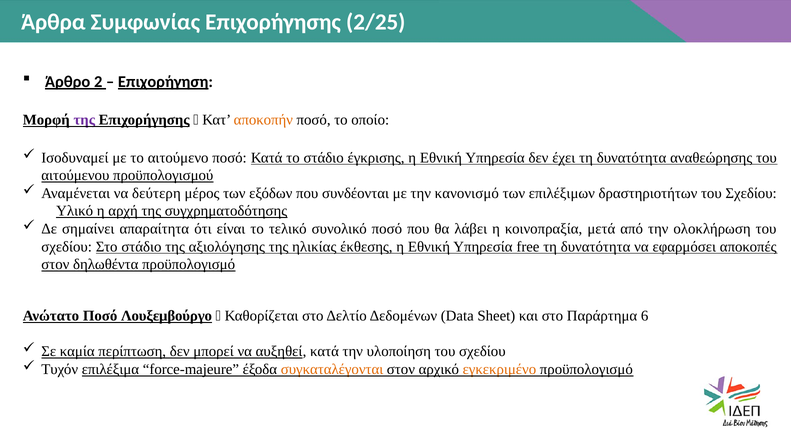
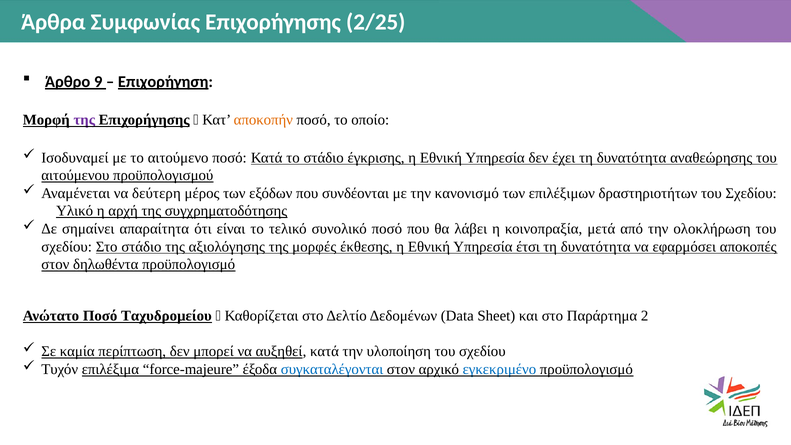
2: 2 -> 9
ηλικίας: ηλικίας -> μορφές
free: free -> έτσι
Λουξεμβούργο: Λουξεμβούργο -> Ταχυδρομείου
6: 6 -> 2
συγκαταλέγονται colour: orange -> blue
εγκεκριμένο colour: orange -> blue
